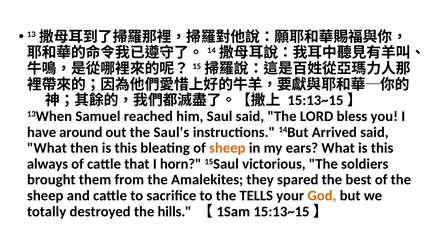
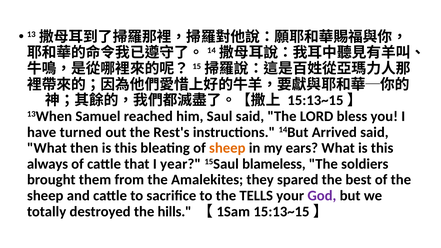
around: around -> turned
Saul's: Saul's -> Rest's
horn: horn -> year
victorious: victorious -> blameless
God colour: orange -> purple
